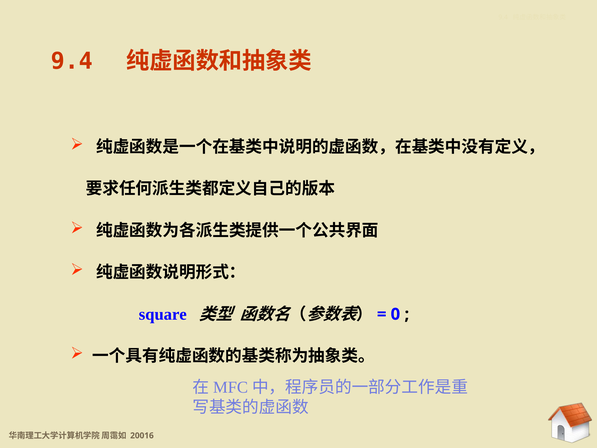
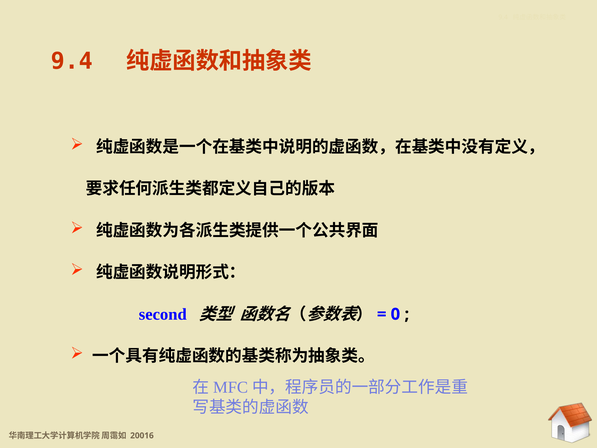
square: square -> second
